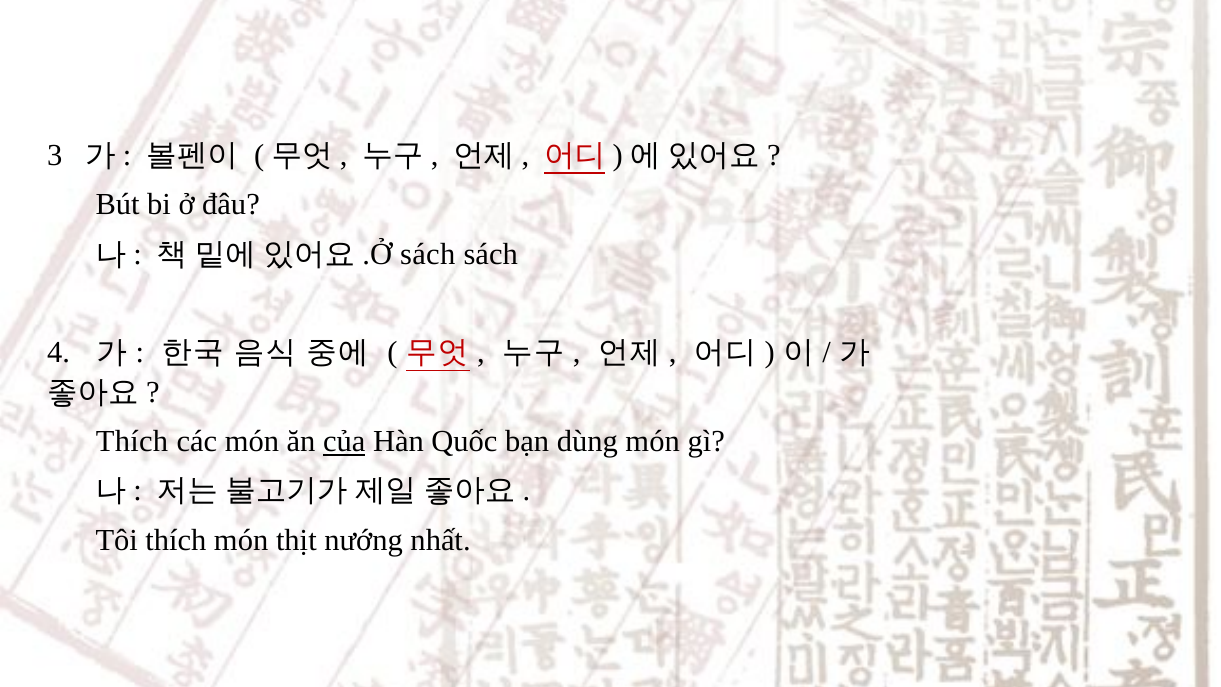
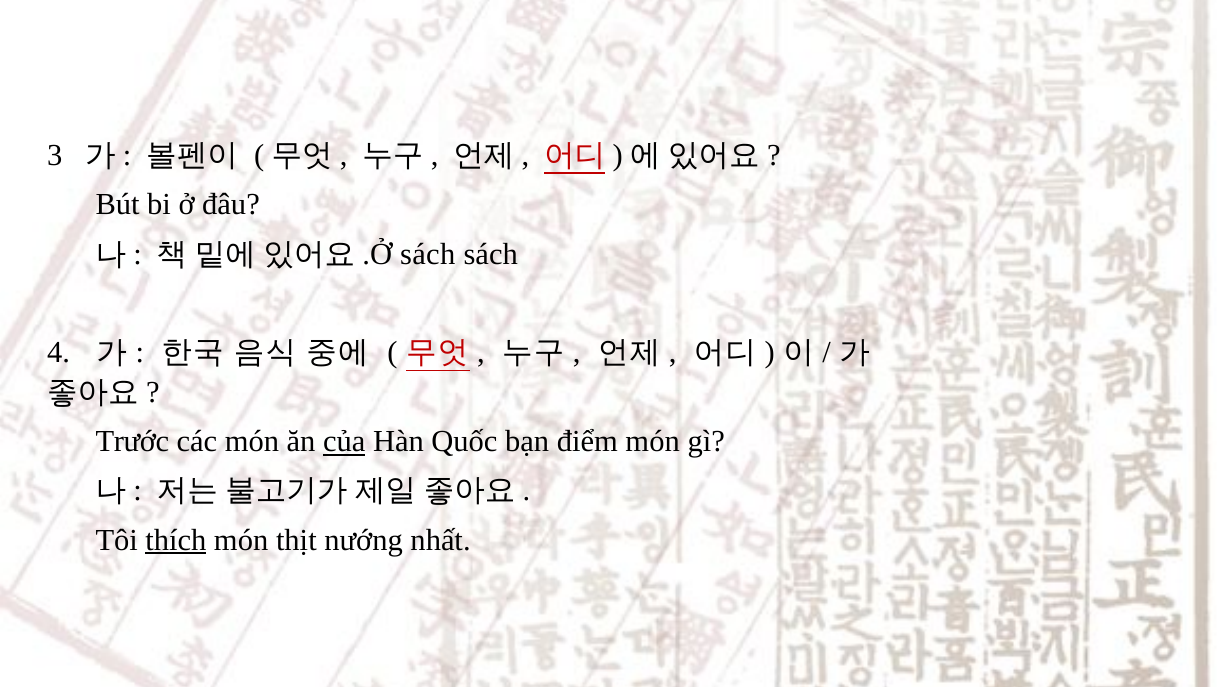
Thích at (132, 441): Thích -> Trước
dùng: dùng -> điểm
thích at (176, 540) underline: none -> present
